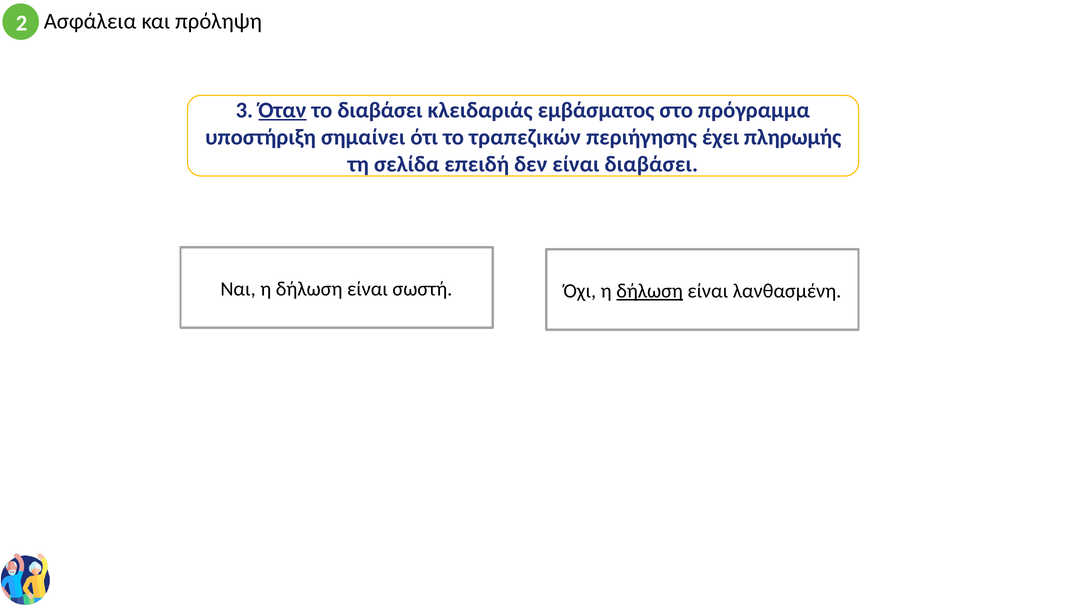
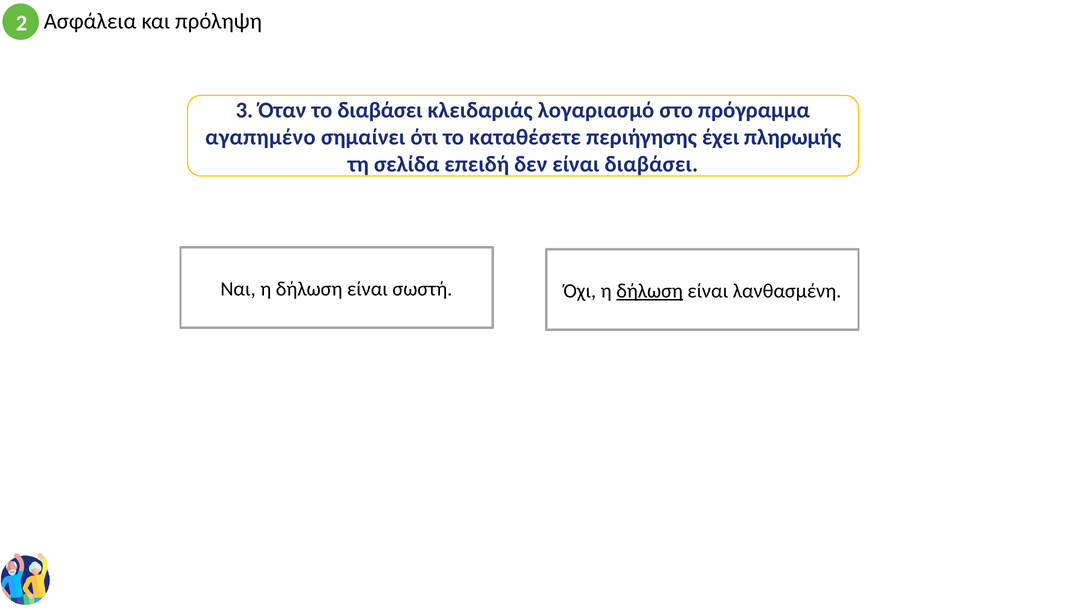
Όταν underline: present -> none
εμβάσματος: εμβάσματος -> λογαριασμό
υποστήριξη: υποστήριξη -> αγαπημένο
τραπεζικών: τραπεζικών -> καταθέσετε
